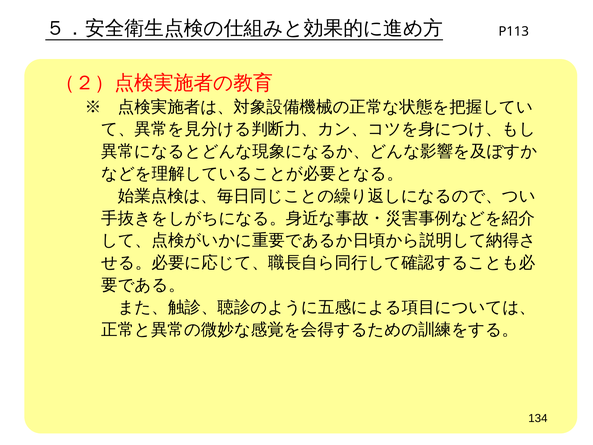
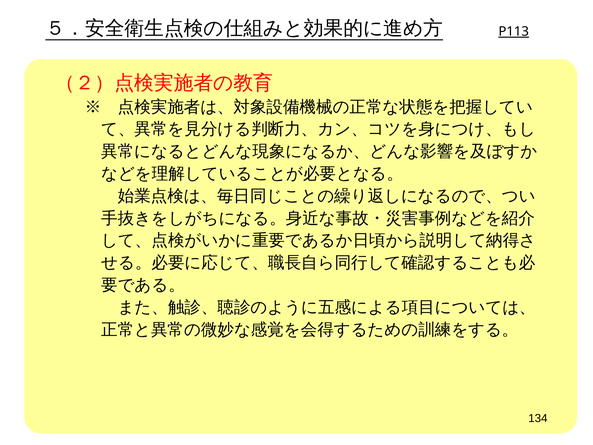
P113 underline: none -> present
